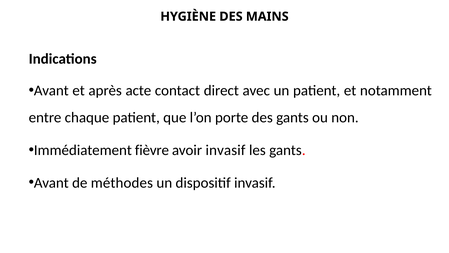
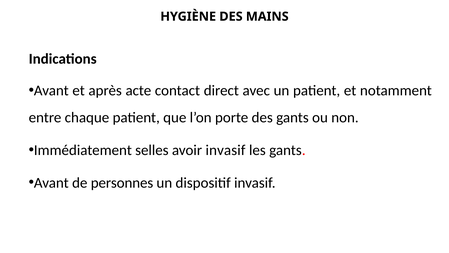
fièvre: fièvre -> selles
méthodes: méthodes -> personnes
